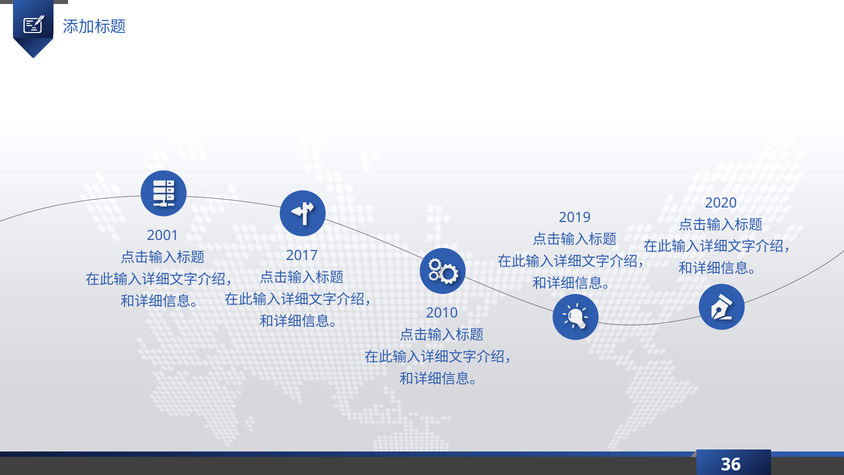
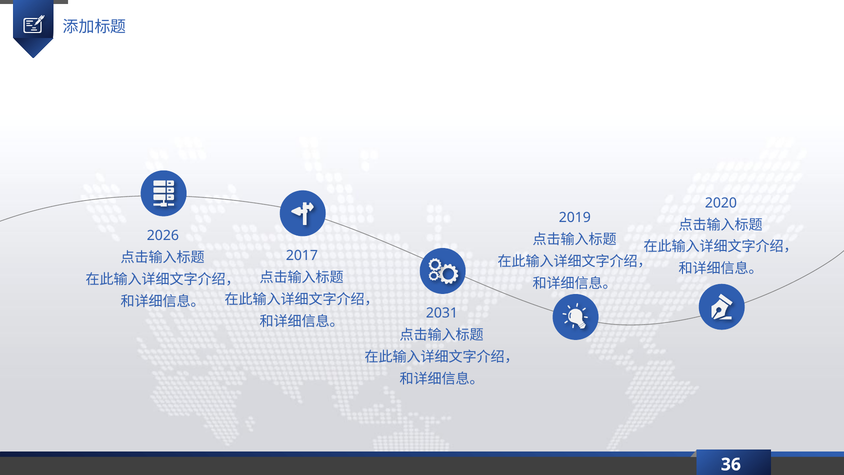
2001: 2001 -> 2026
2010: 2010 -> 2031
